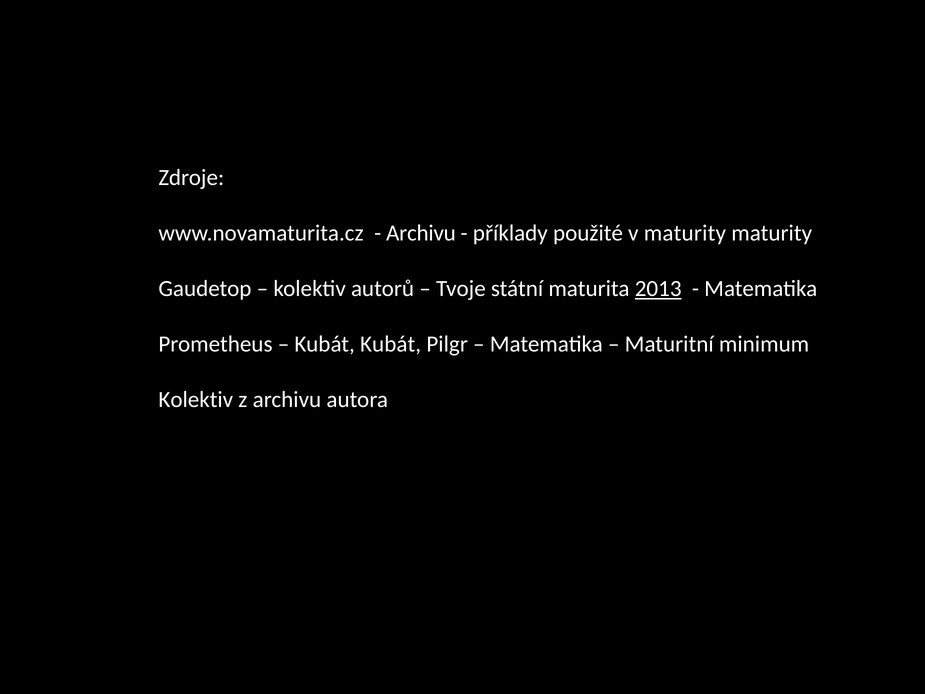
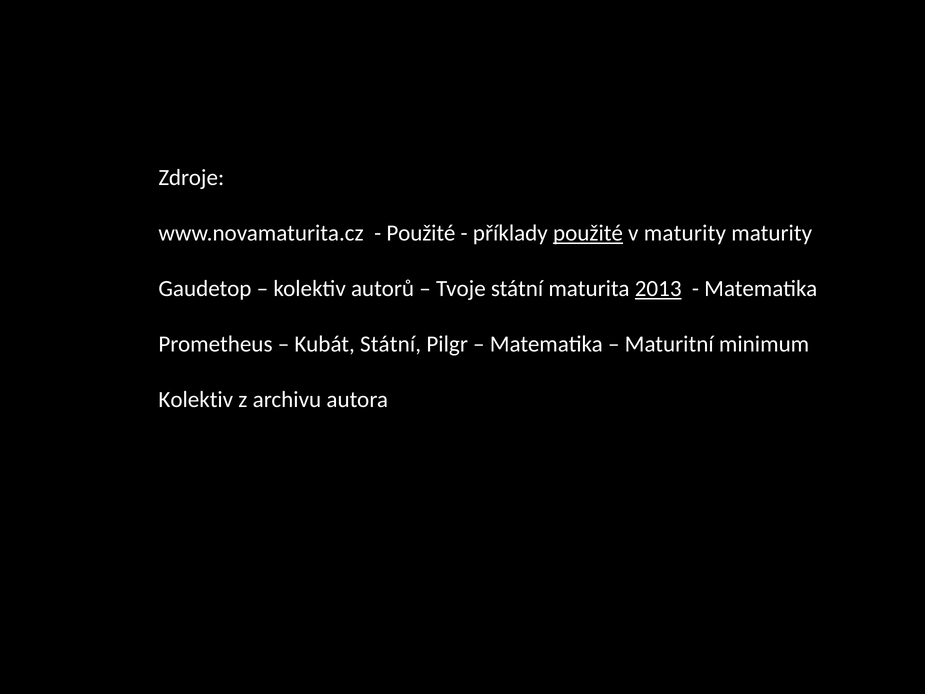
Archivu at (421, 233): Archivu -> Použité
použité at (588, 233) underline: none -> present
Kubát Kubát: Kubát -> Státní
